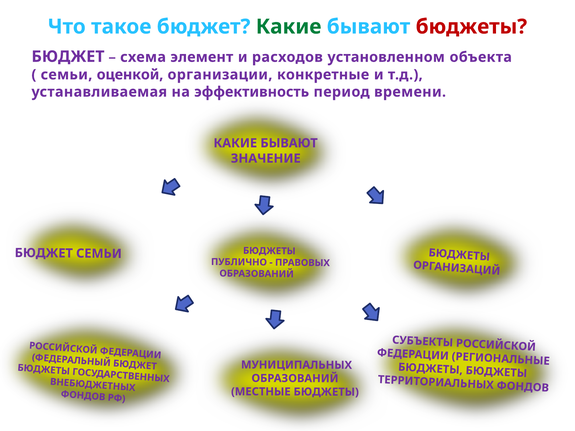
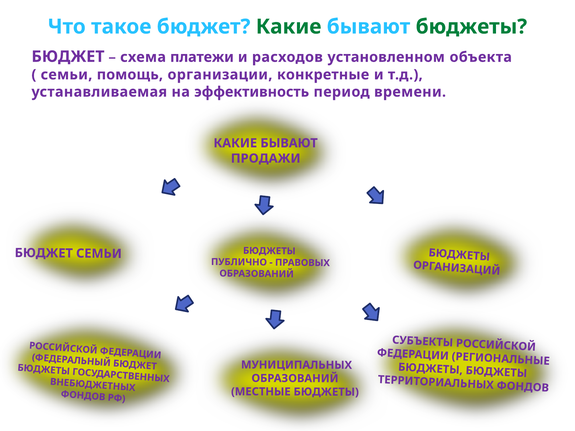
бюджеты at (471, 27) colour: red -> green
элемент: элемент -> платежи
оценкой: оценкой -> помощь
ЗНАЧЕНИЕ: ЗНАЧЕНИЕ -> ПРОДАЖИ
